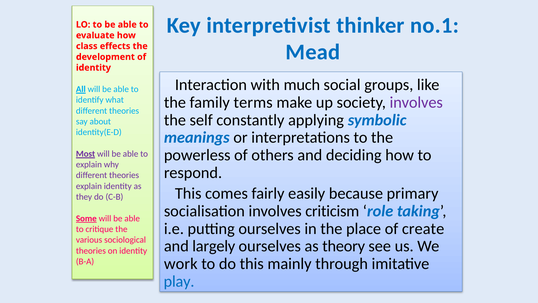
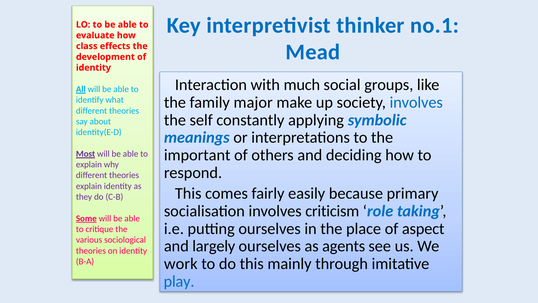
terms: terms -> major
involves at (416, 102) colour: purple -> blue
powerless: powerless -> important
create: create -> aspect
theory: theory -> agents
